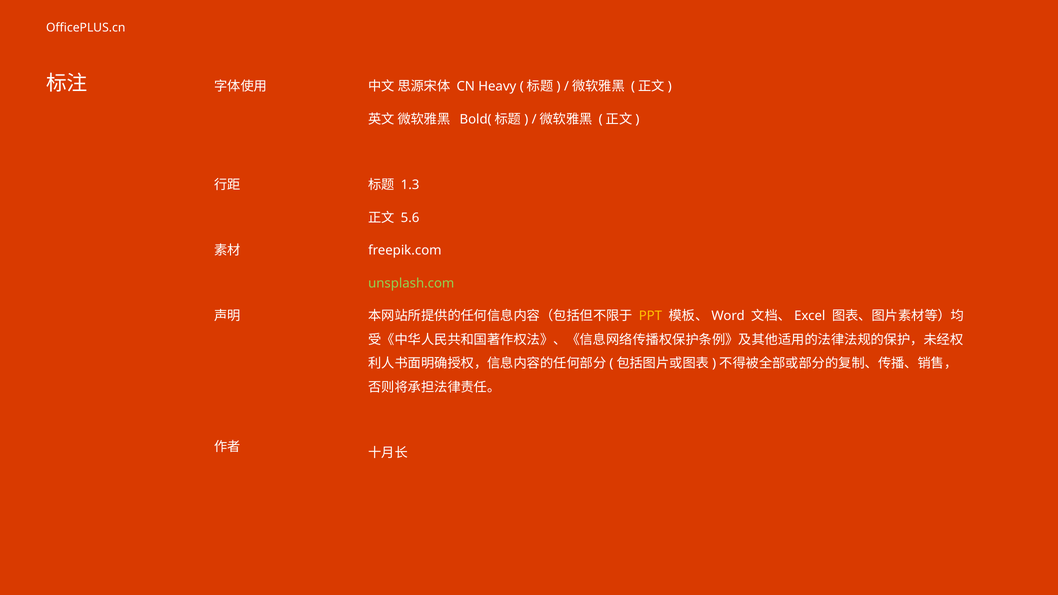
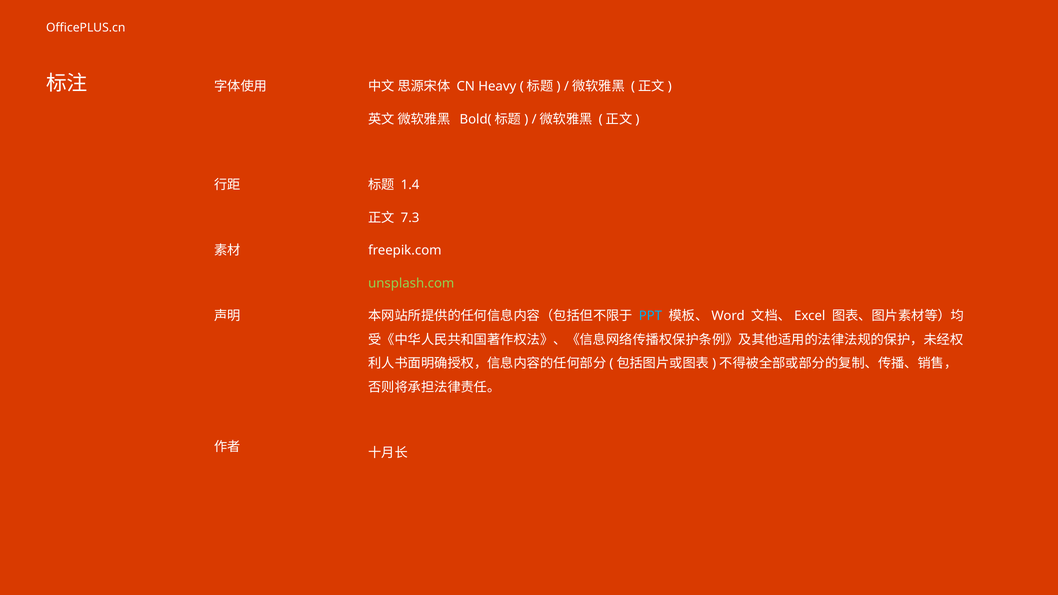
1.3: 1.3 -> 1.4
5.6: 5.6 -> 7.3
PPT colour: yellow -> light blue
